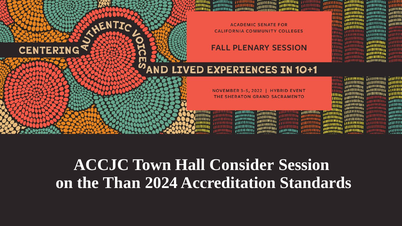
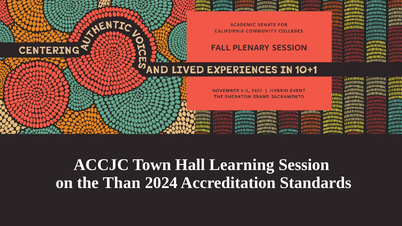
Consider: Consider -> Learning
